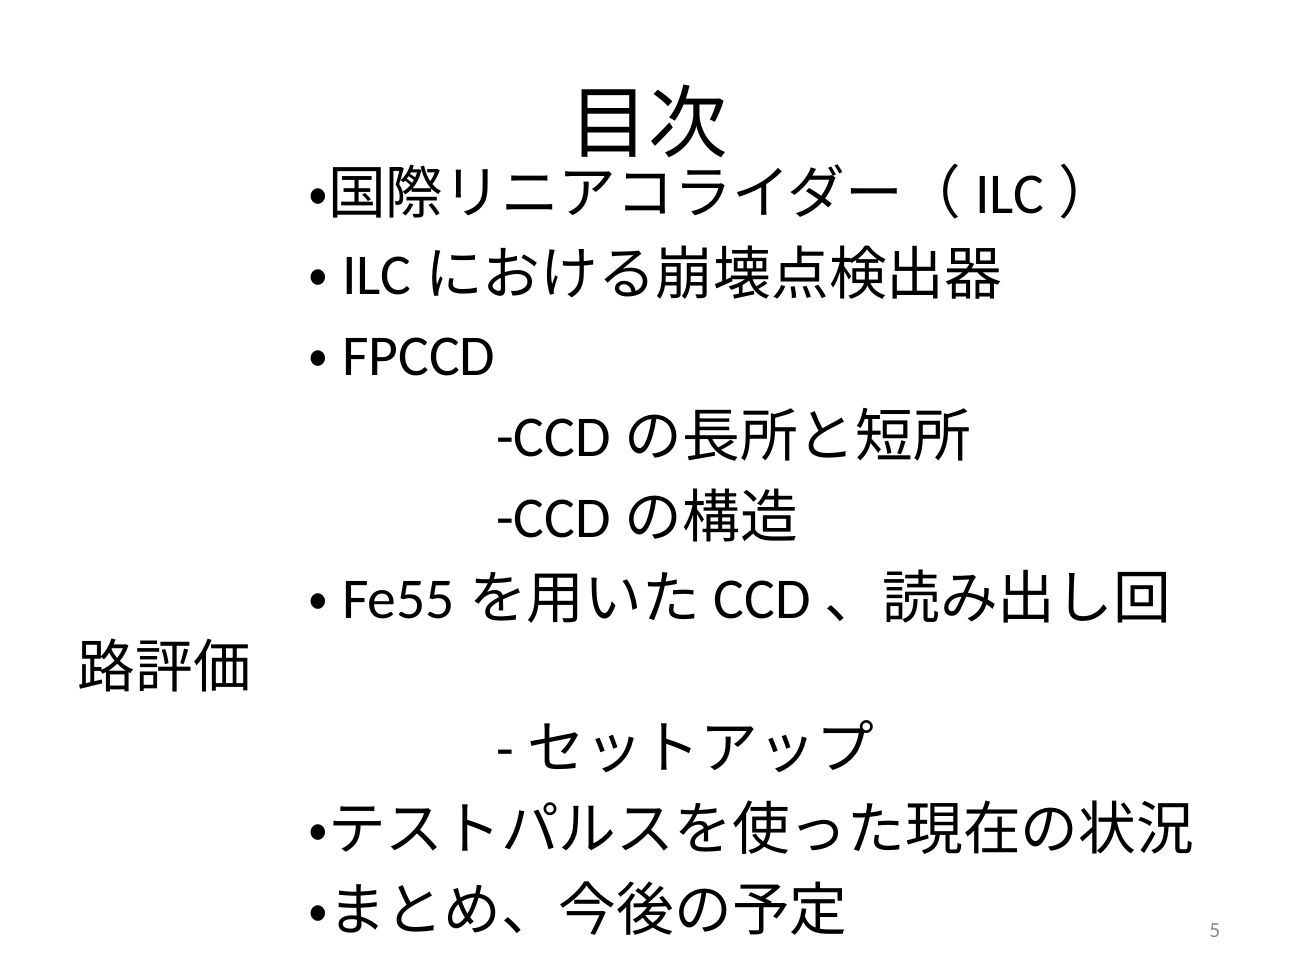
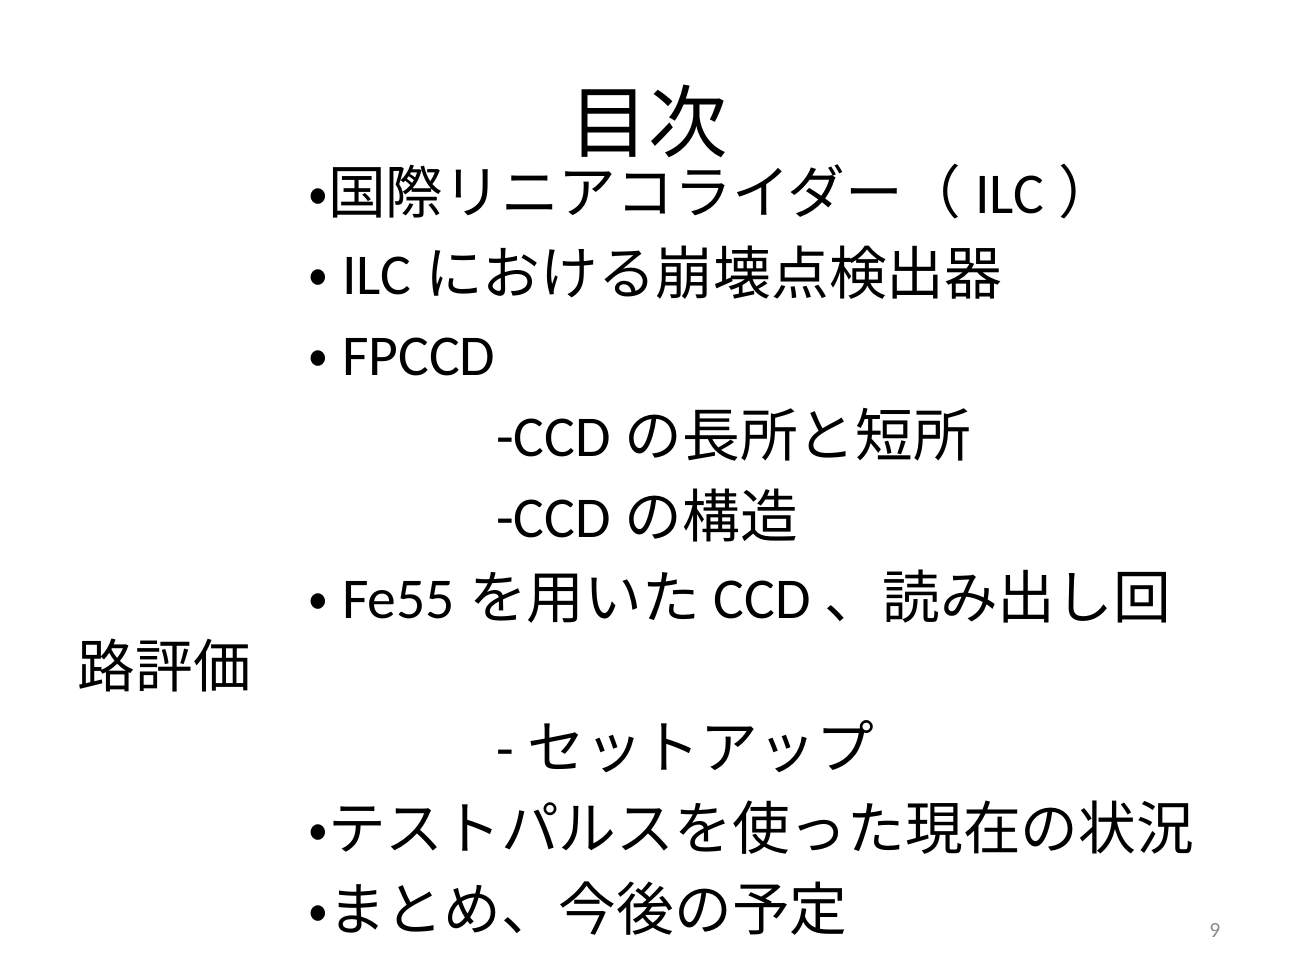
5: 5 -> 9
